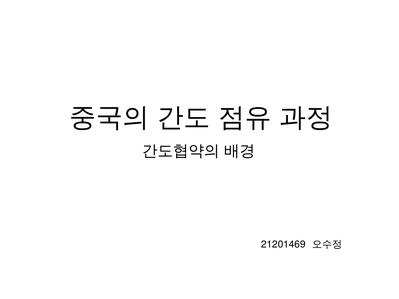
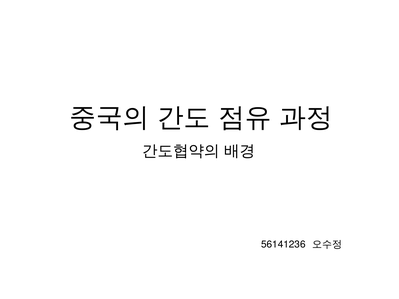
21201469: 21201469 -> 56141236
